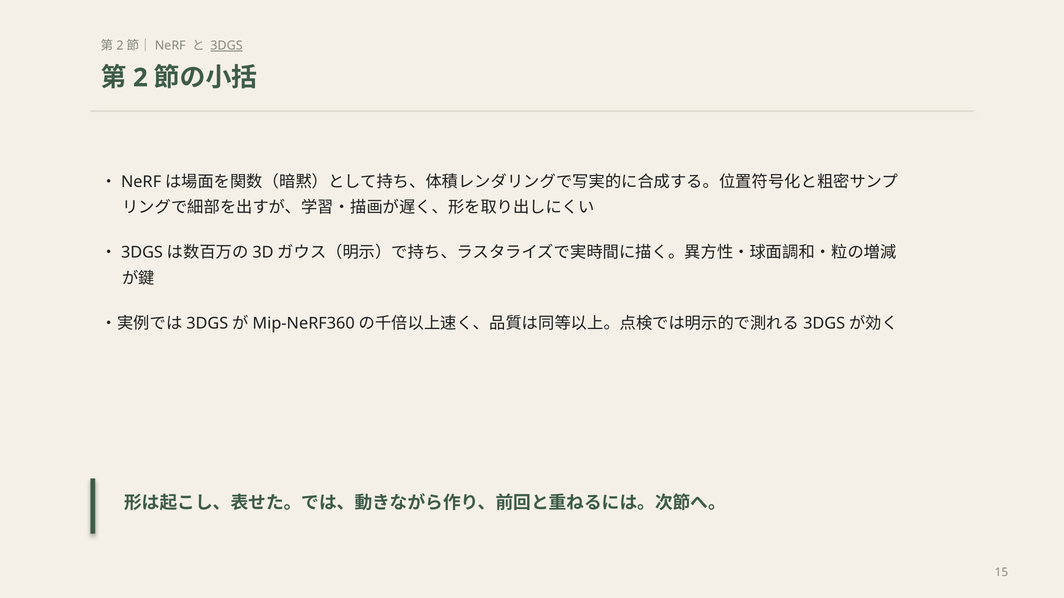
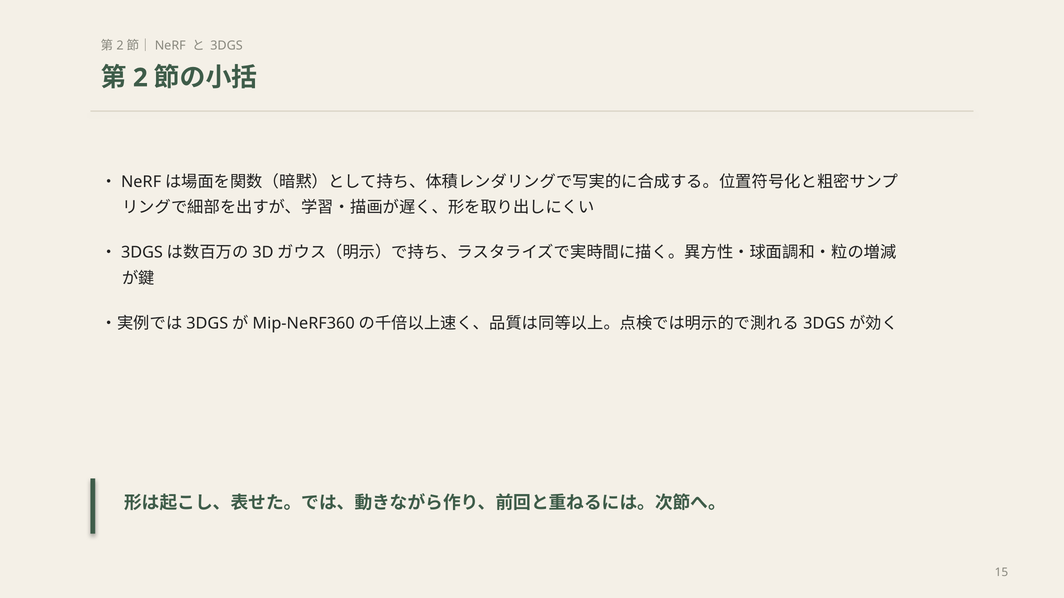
3DGS underline: present -> none
